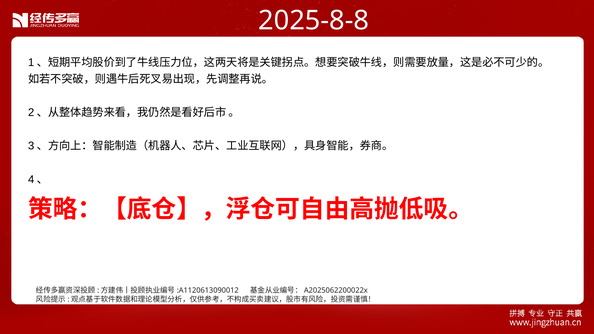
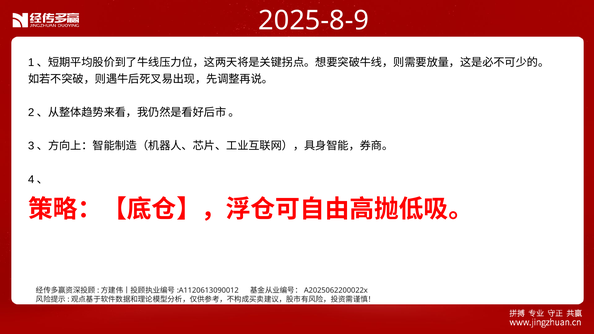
2025-8-8: 2025-8-8 -> 2025-8-9
